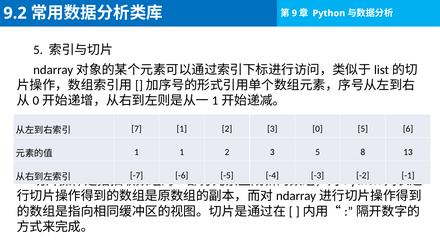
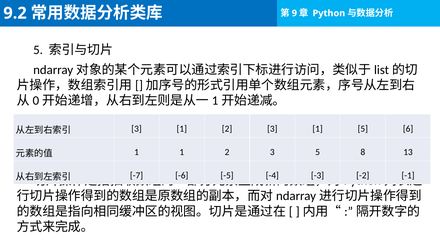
7 at (137, 129): 7 -> 3
2 3 0: 0 -> 1
